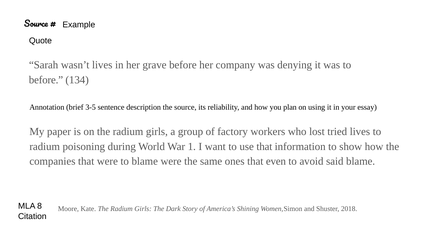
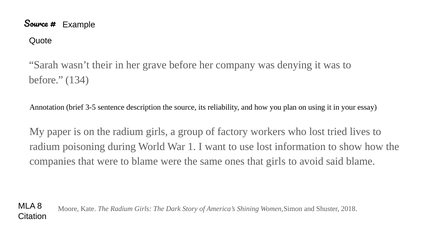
wasn’t lives: lives -> their
use that: that -> lost
that even: even -> girls
